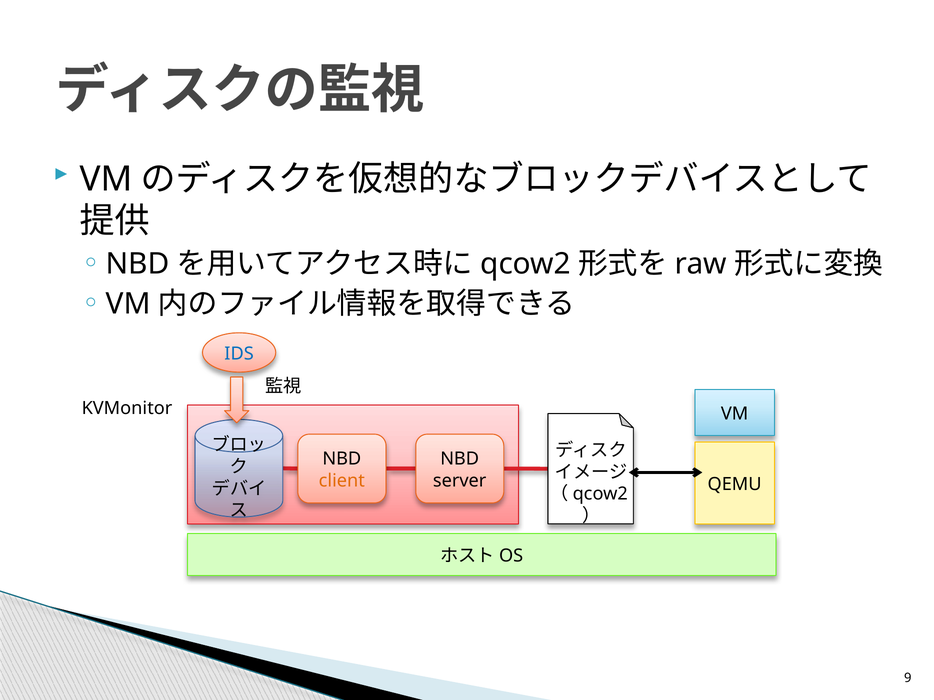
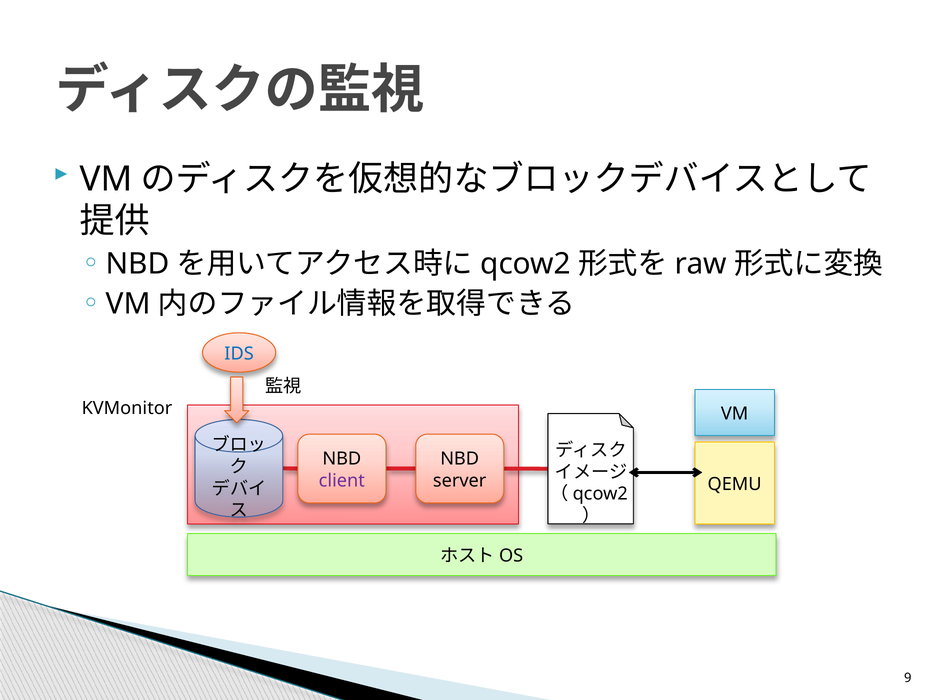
client colour: orange -> purple
